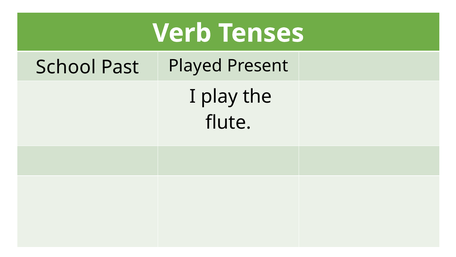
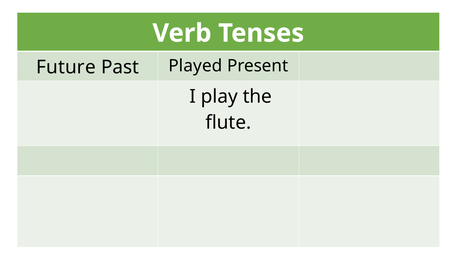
School: School -> Future
